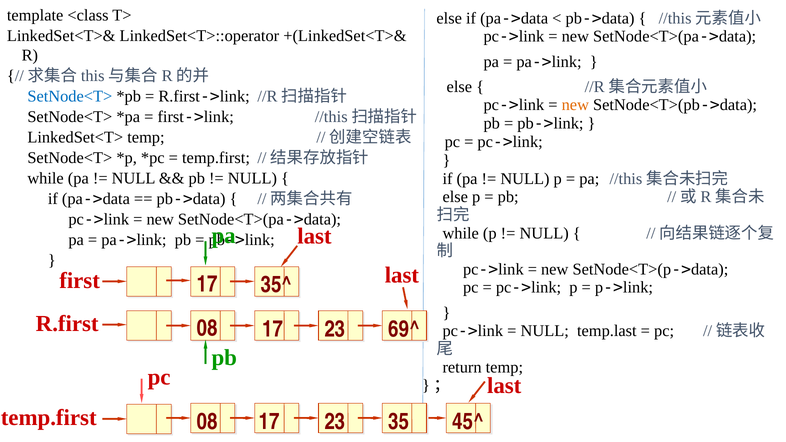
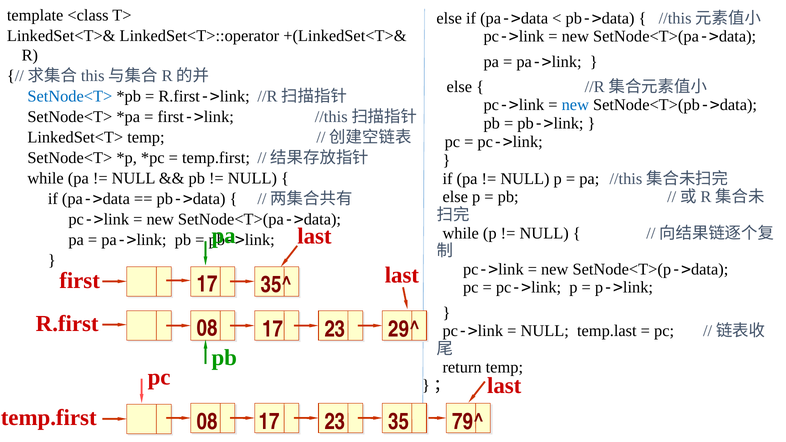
new at (575, 105) colour: orange -> blue
69^: 69^ -> 29^
45^: 45^ -> 79^
